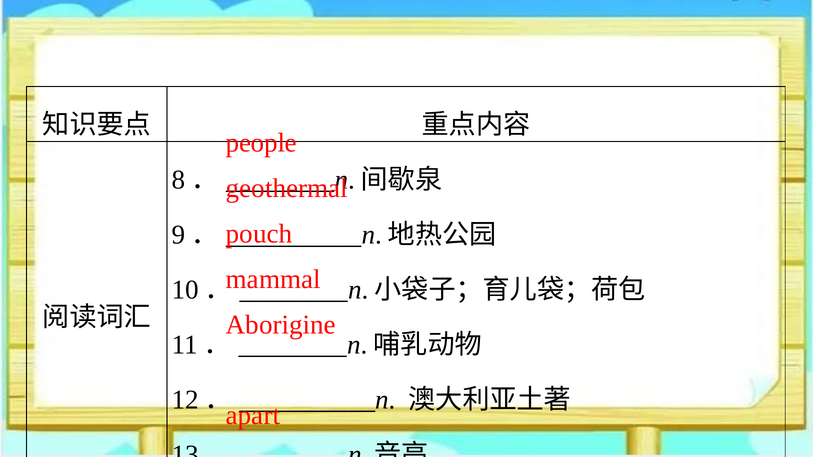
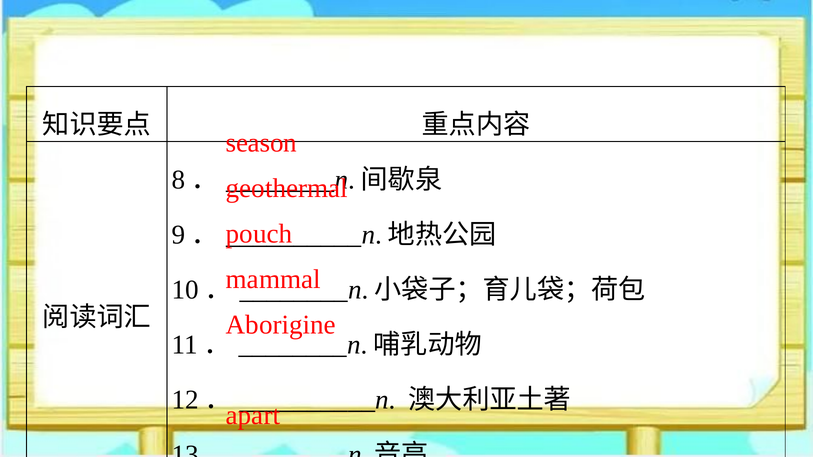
people: people -> season
